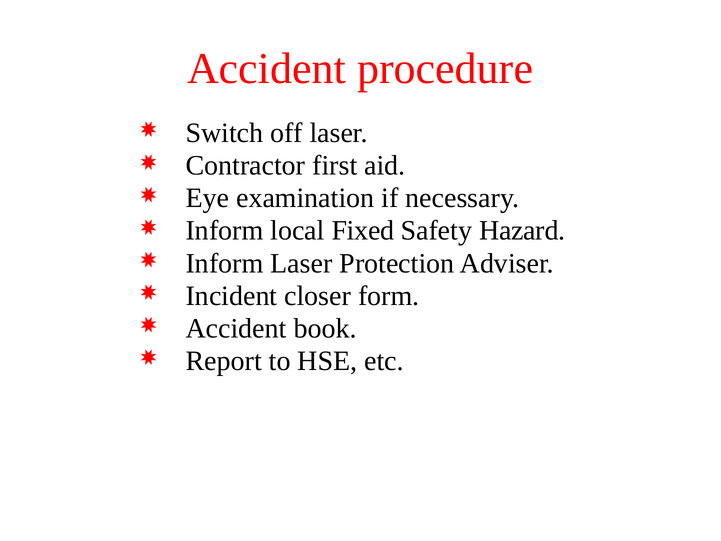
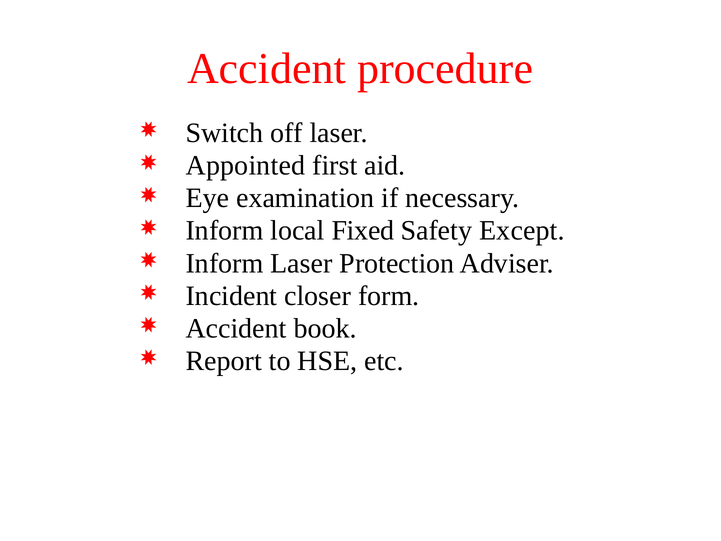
Contractor: Contractor -> Appointed
Hazard: Hazard -> Except
